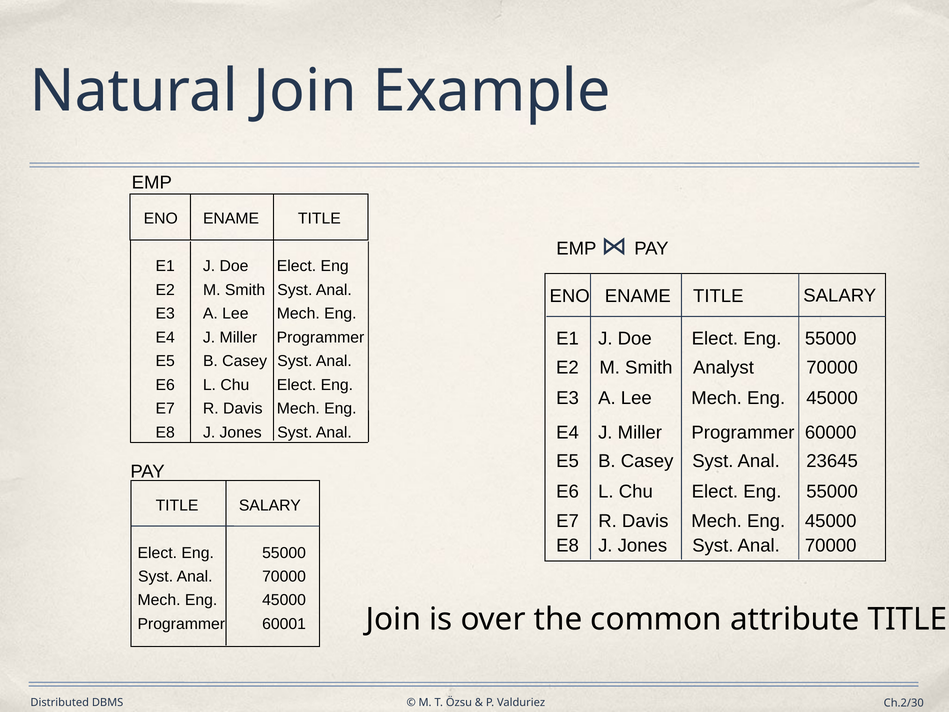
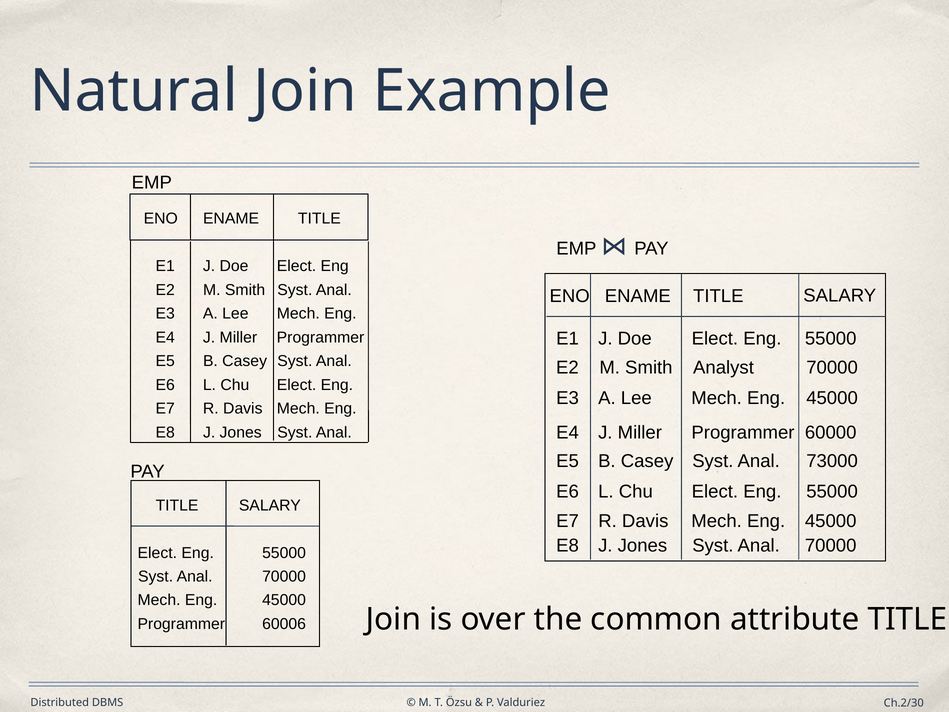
23645: 23645 -> 73000
60001: 60001 -> 60006
